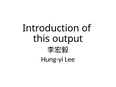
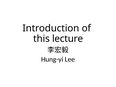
output: output -> lecture
